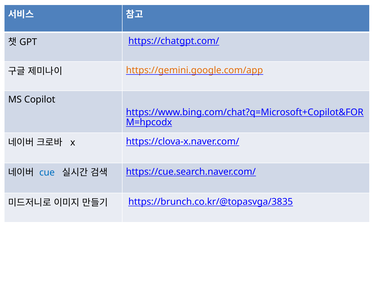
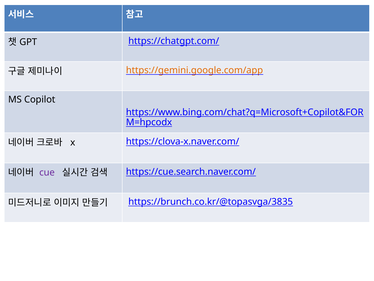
cue colour: blue -> purple
